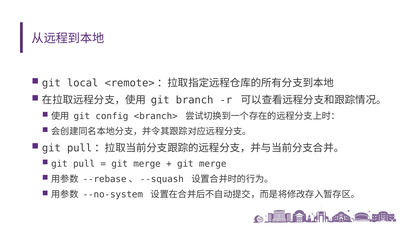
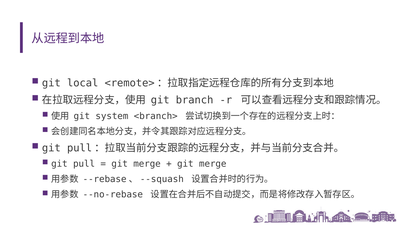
config: config -> system
--no-system: --no-system -> --no-rebase
